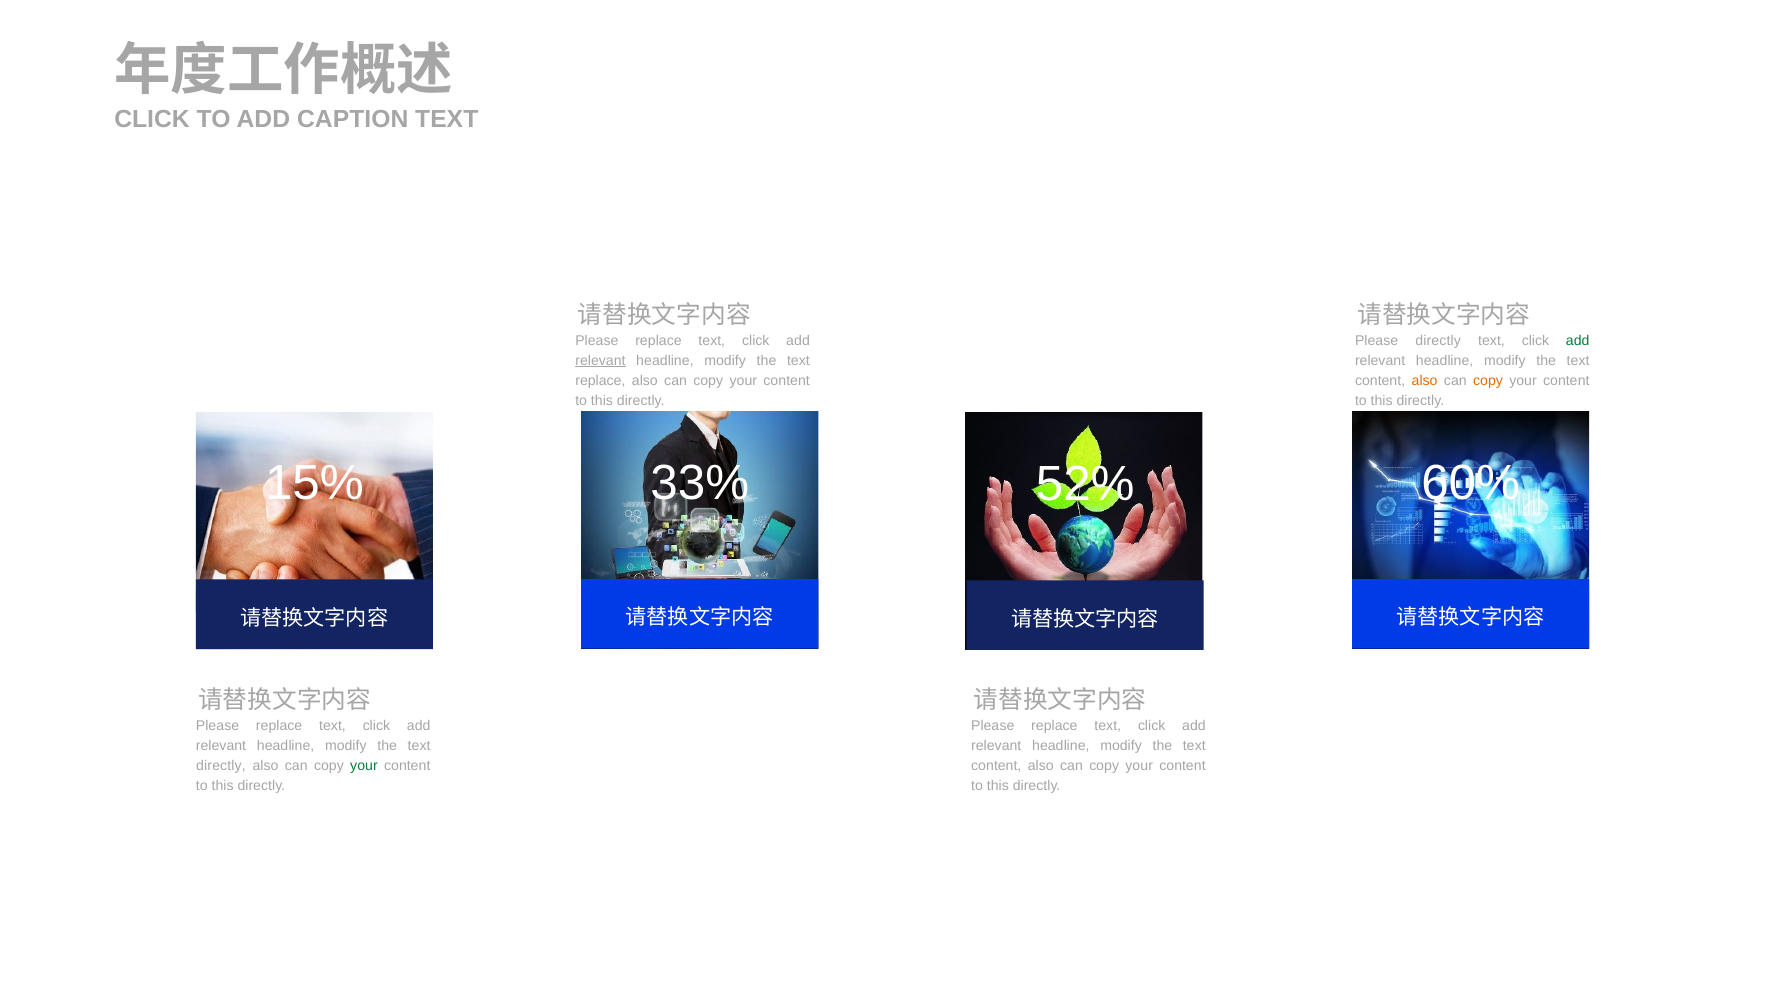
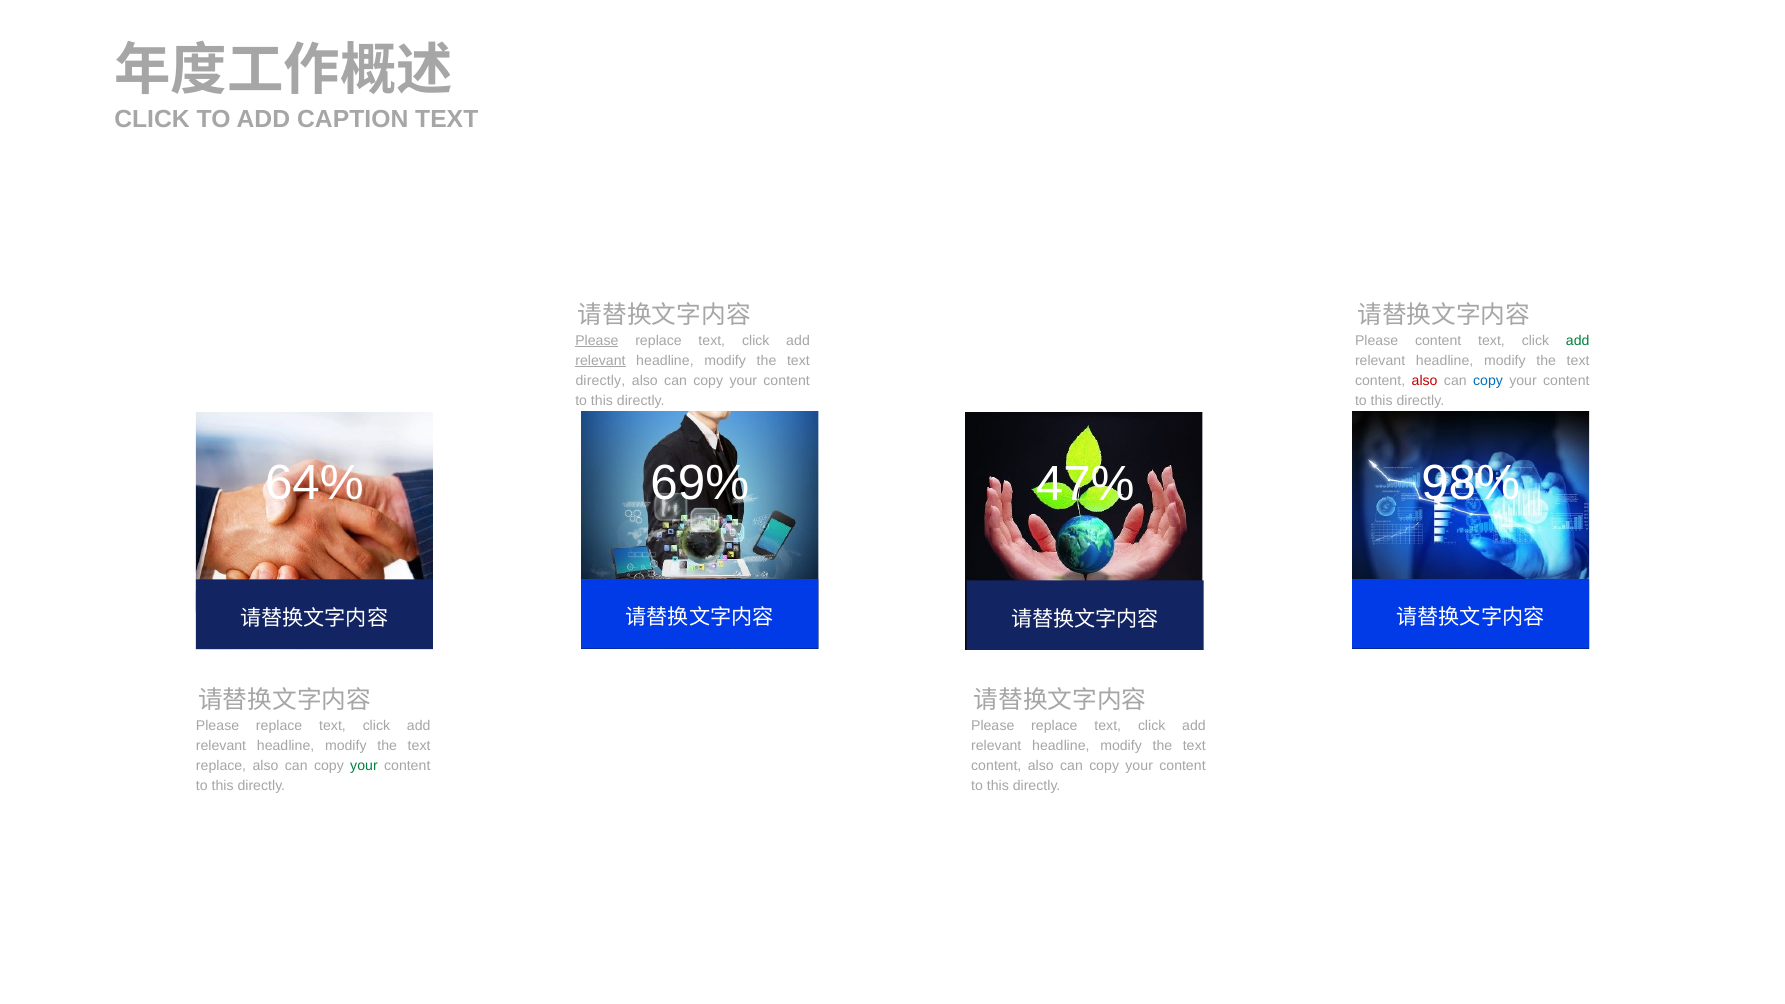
Please at (597, 340) underline: none -> present
Please directly: directly -> content
replace at (600, 381): replace -> directly
also at (1425, 381) colour: orange -> red
copy at (1488, 381) colour: orange -> blue
33%: 33% -> 69%
60%: 60% -> 98%
15%: 15% -> 64%
52%: 52% -> 47%
directly at (221, 766): directly -> replace
